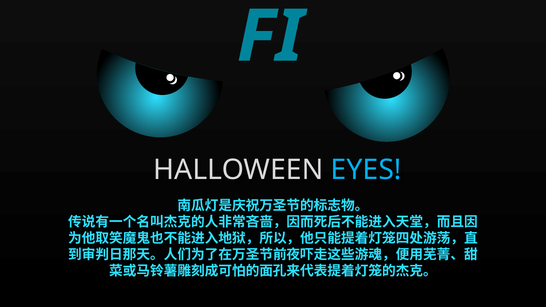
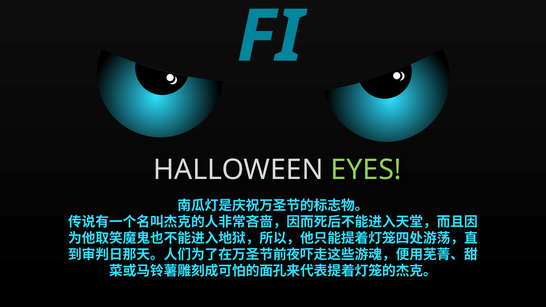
EYES colour: light blue -> light green
